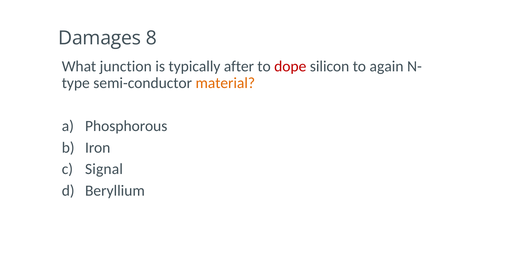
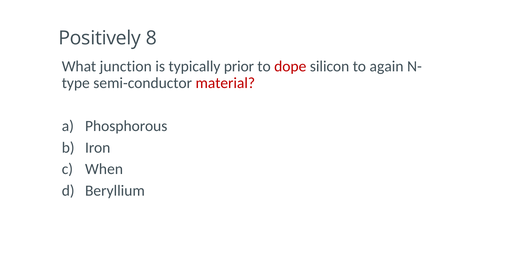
Damages: Damages -> Positively
after: after -> prior
material colour: orange -> red
Signal: Signal -> When
